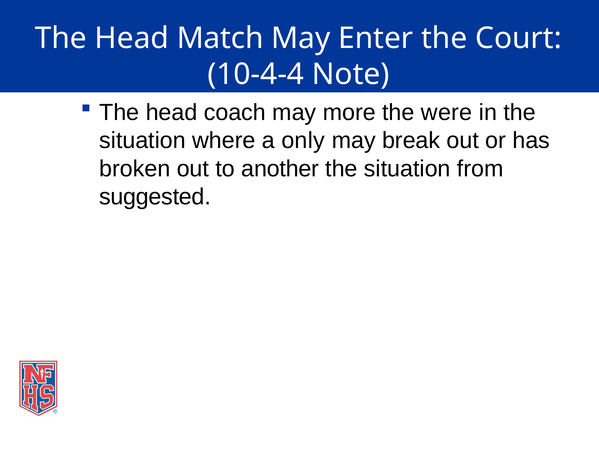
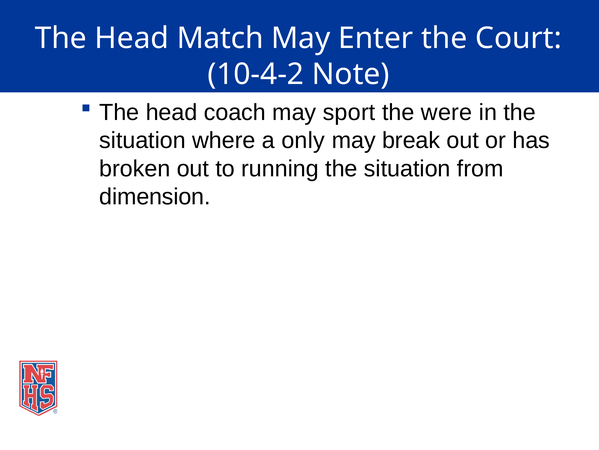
10-4-4: 10-4-4 -> 10-4-2
more: more -> sport
another: another -> running
suggested: suggested -> dimension
